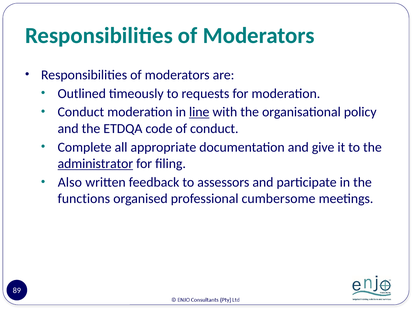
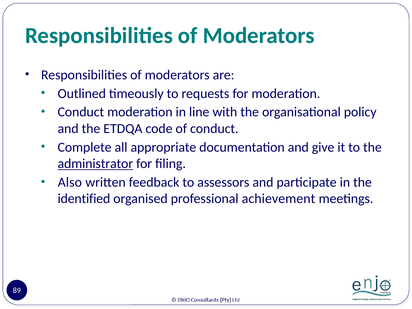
line underline: present -> none
functions: functions -> identified
cumbersome: cumbersome -> achievement
